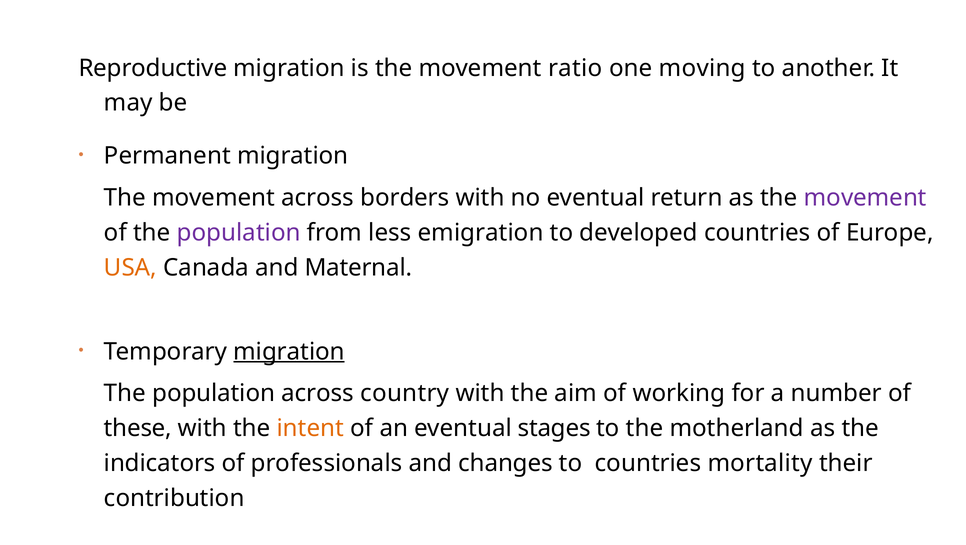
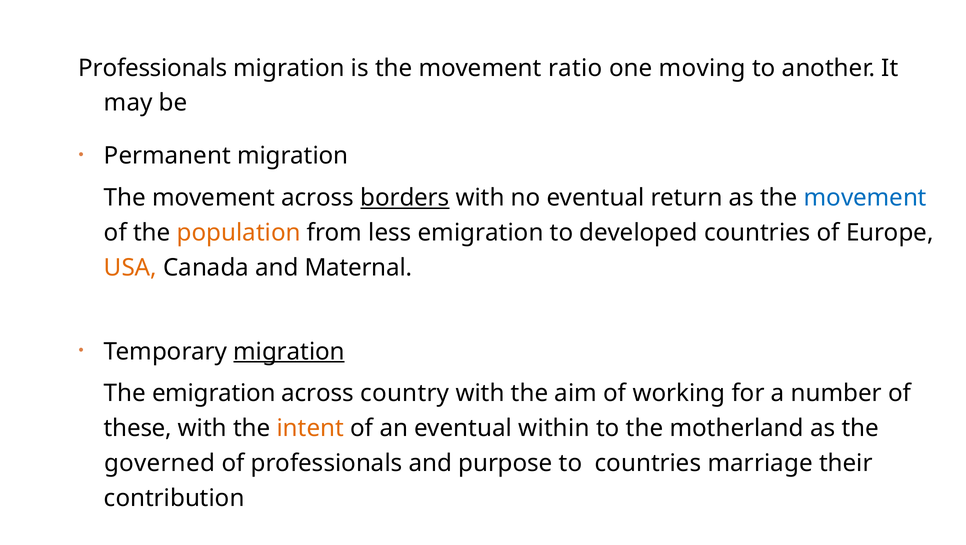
Reproductive at (153, 68): Reproductive -> Professionals
borders underline: none -> present
movement at (865, 198) colour: purple -> blue
population at (239, 233) colour: purple -> orange
population at (214, 393): population -> emigration
stages: stages -> within
indicators: indicators -> governed
changes: changes -> purpose
countries mortality: mortality -> marriage
